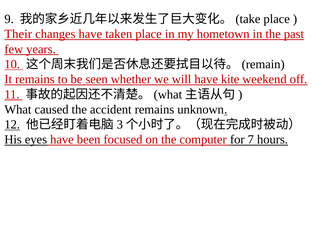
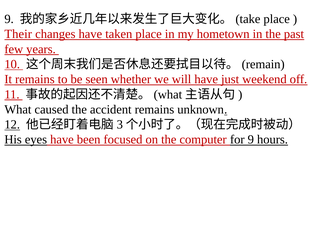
kite: kite -> just
for 7: 7 -> 9
